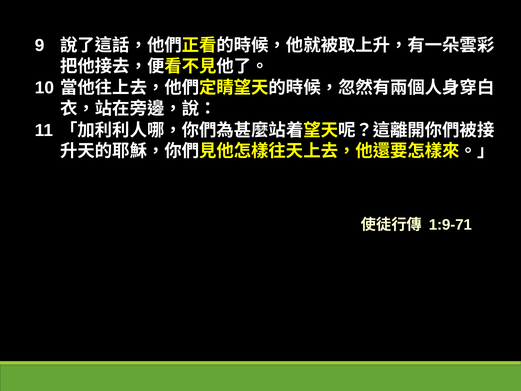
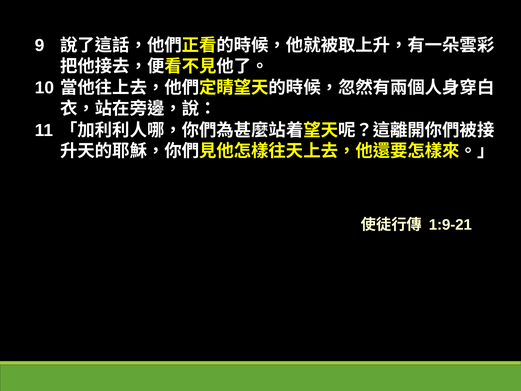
1:9-71: 1:9-71 -> 1:9-21
